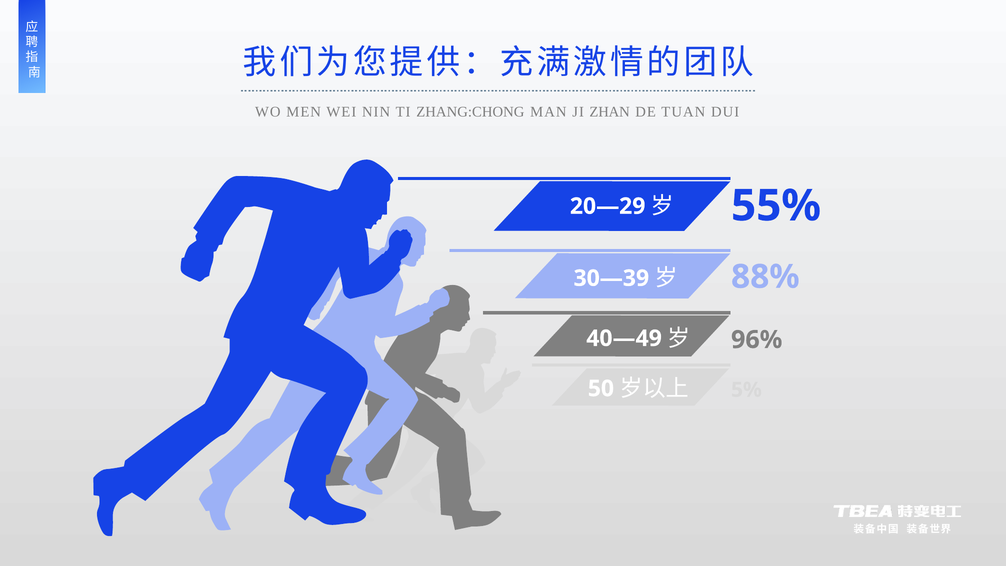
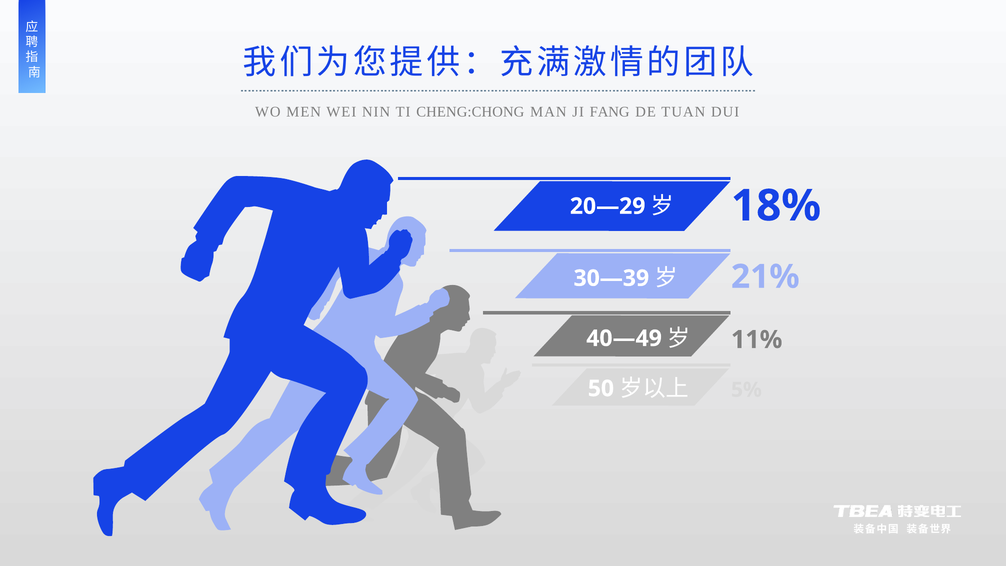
ZHANG:CHONG: ZHANG:CHONG -> CHENG:CHONG
ZHAN: ZHAN -> FANG
55%: 55% -> 18%
88%: 88% -> 21%
96%: 96% -> 11%
